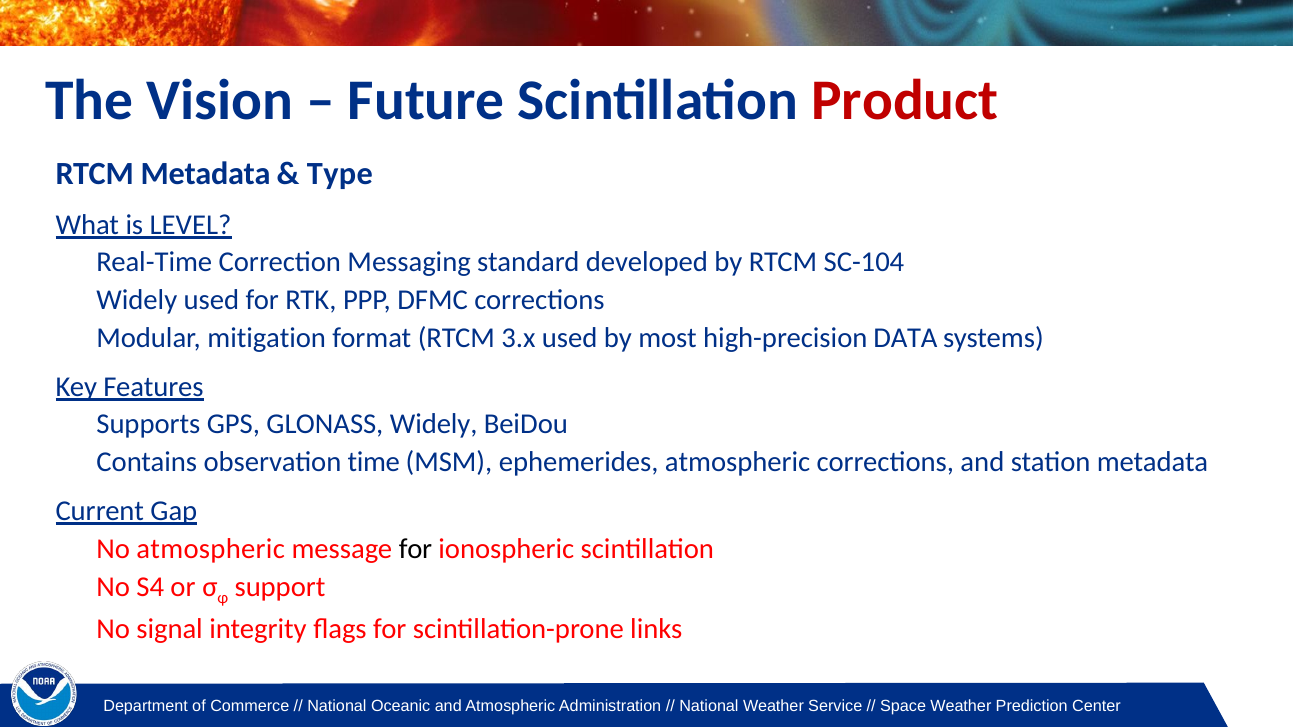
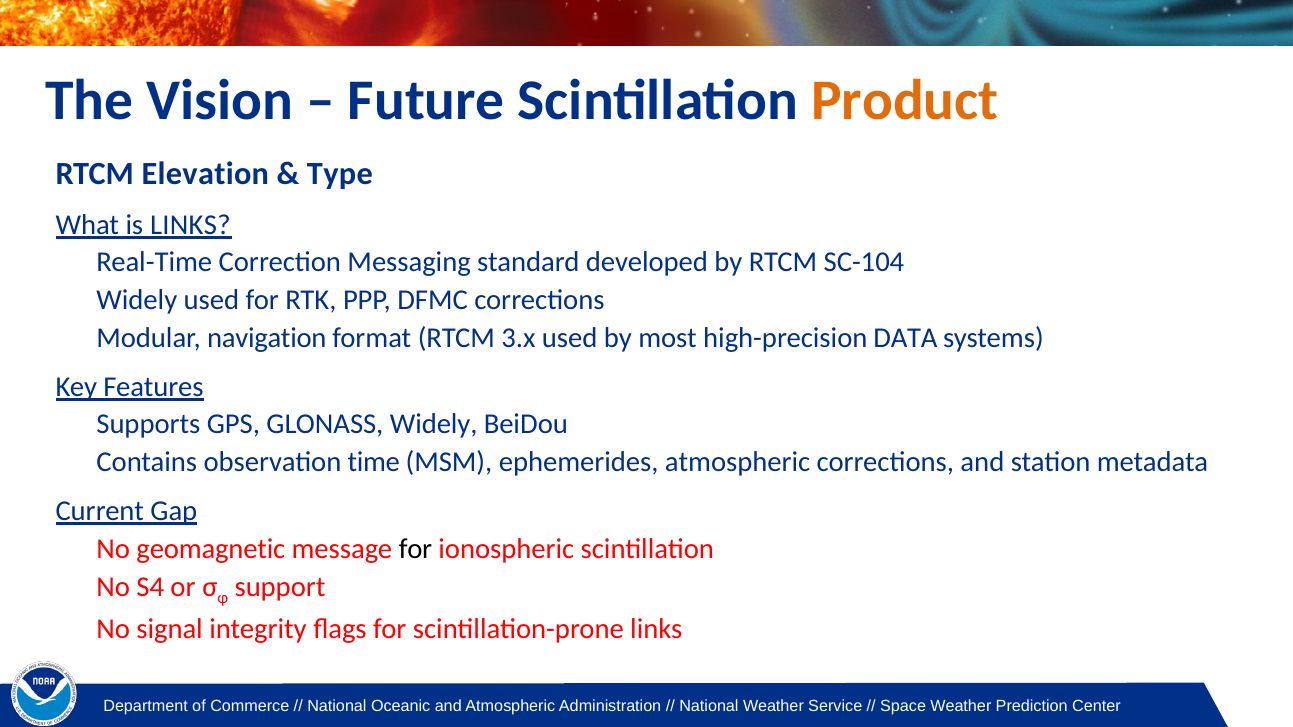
Product colour: red -> orange
RTCM Metadata: Metadata -> Elevation
is LEVEL: LEVEL -> LINKS
mitigation: mitigation -> navigation
No atmospheric: atmospheric -> geomagnetic
